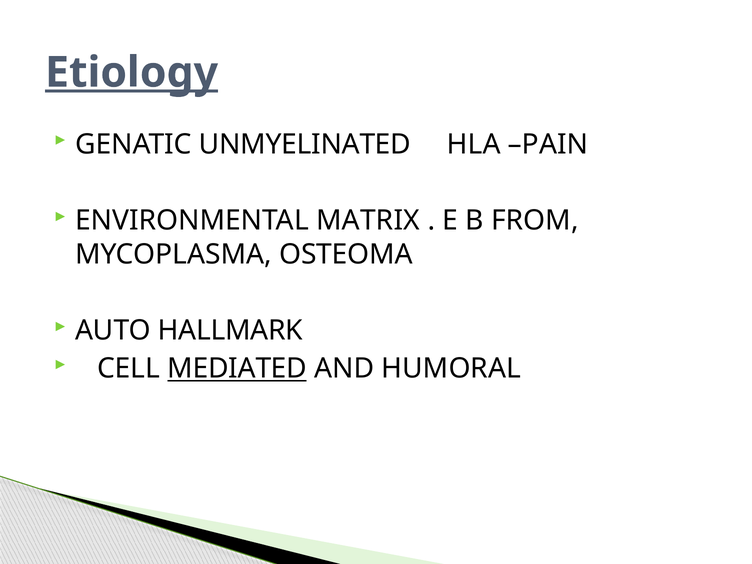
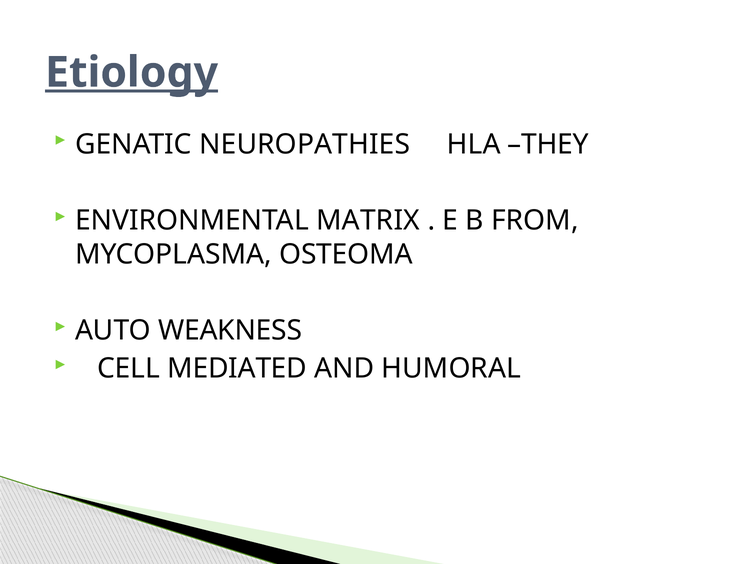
UNMYELINATED: UNMYELINATED -> NEUROPATHIES
PAIN: PAIN -> THEY
HALLMARK: HALLMARK -> WEAKNESS
MEDIATED underline: present -> none
